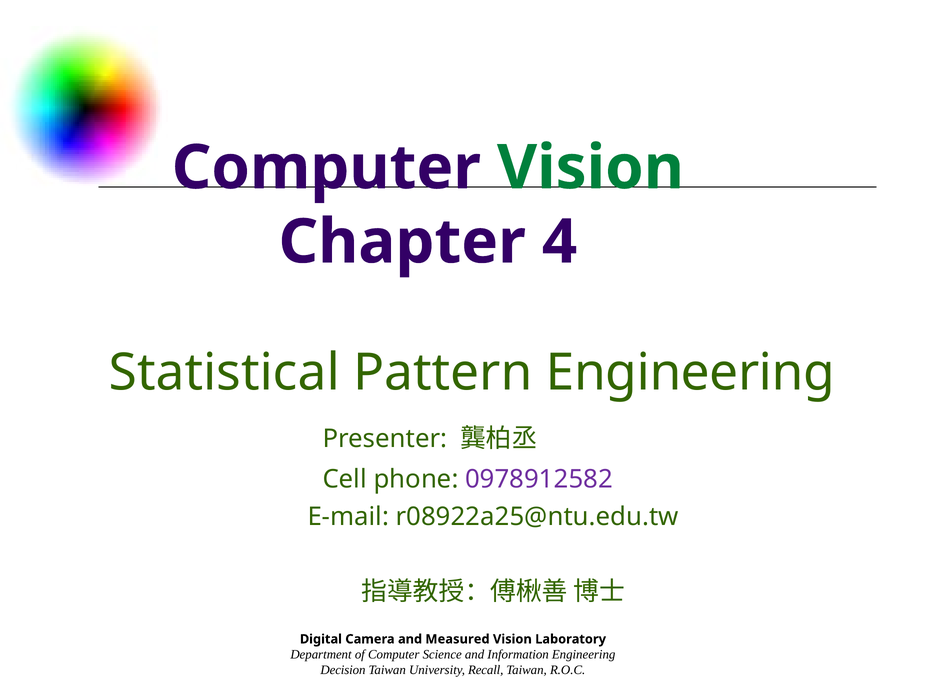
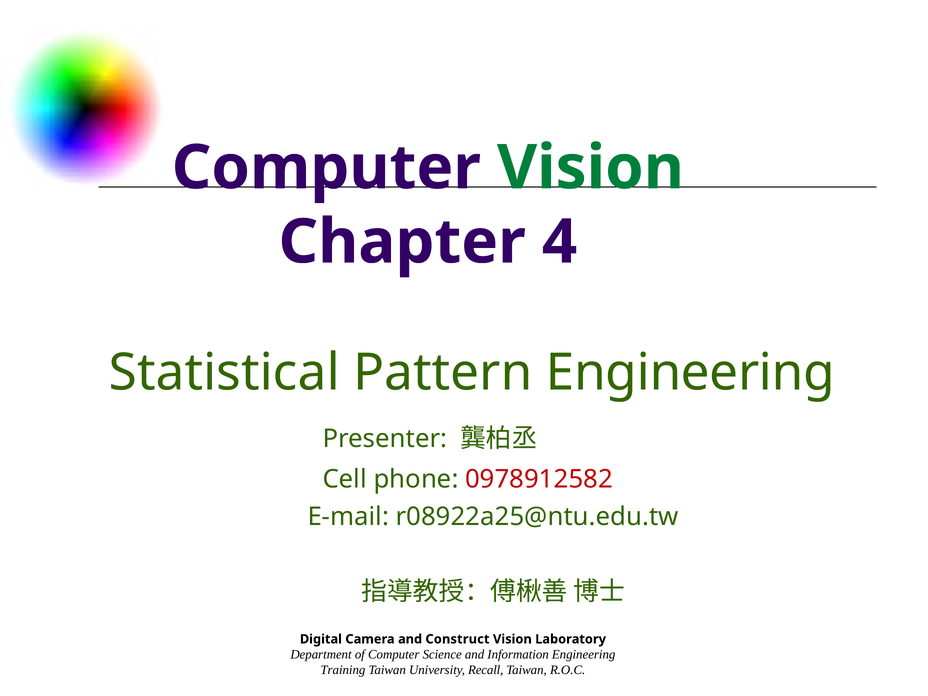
0978912582 colour: purple -> red
Measured: Measured -> Construct
Decision: Decision -> Training
